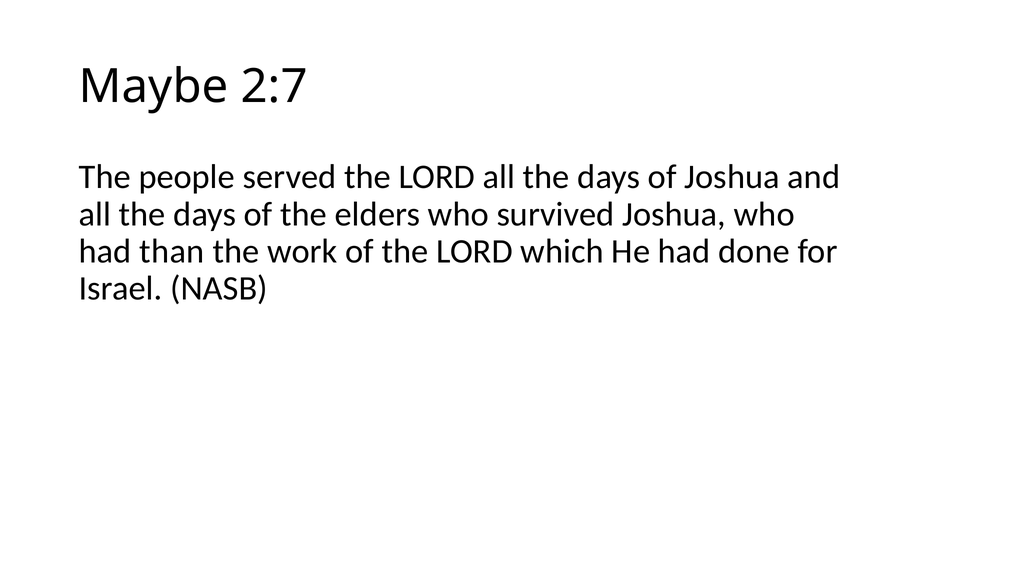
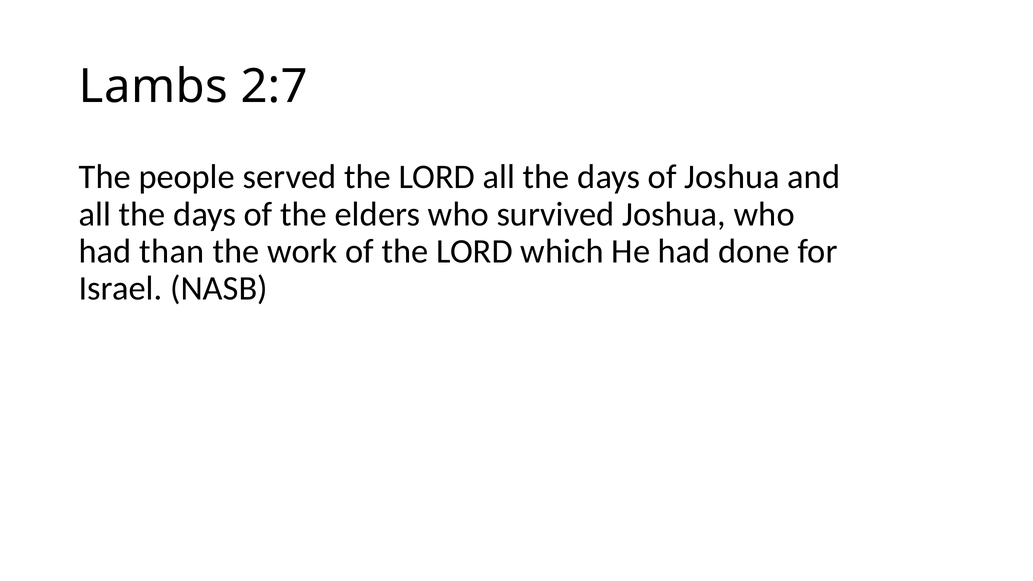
Maybe: Maybe -> Lambs
